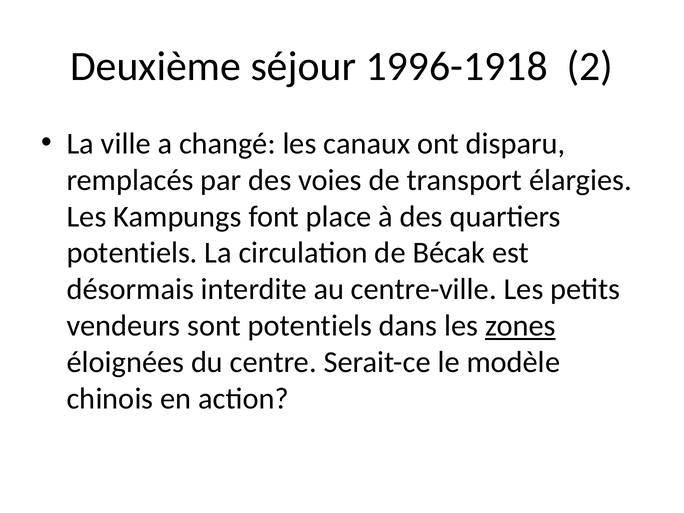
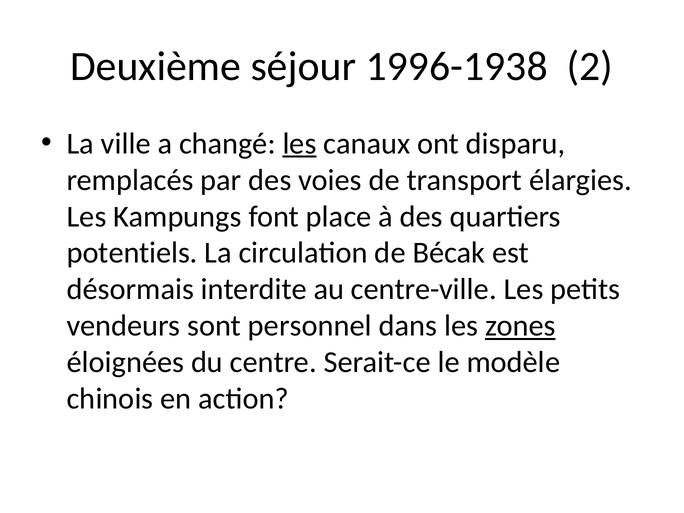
1996-1918: 1996-1918 -> 1996-1938
les at (300, 143) underline: none -> present
sont potentiels: potentiels -> personnel
